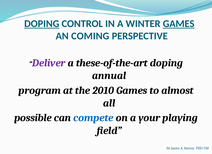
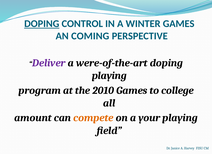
GAMES at (179, 24) underline: present -> none
these-of-the-art: these-of-the-art -> were-of-the-art
annual at (109, 76): annual -> playing
almost: almost -> college
possible: possible -> amount
compete colour: blue -> orange
